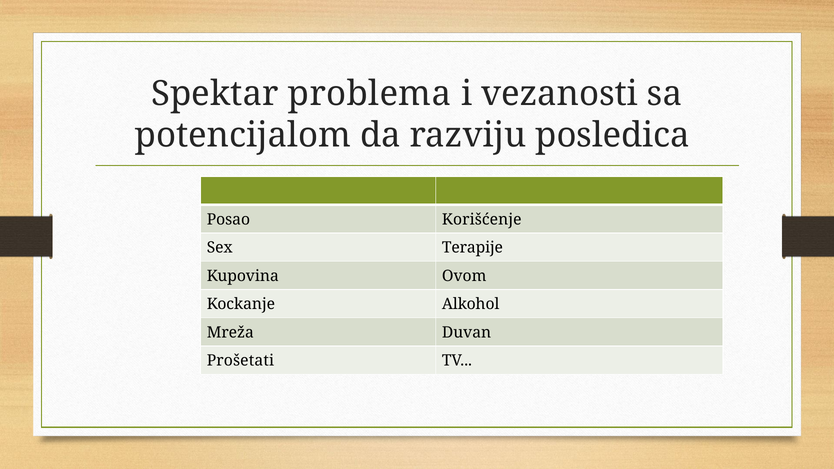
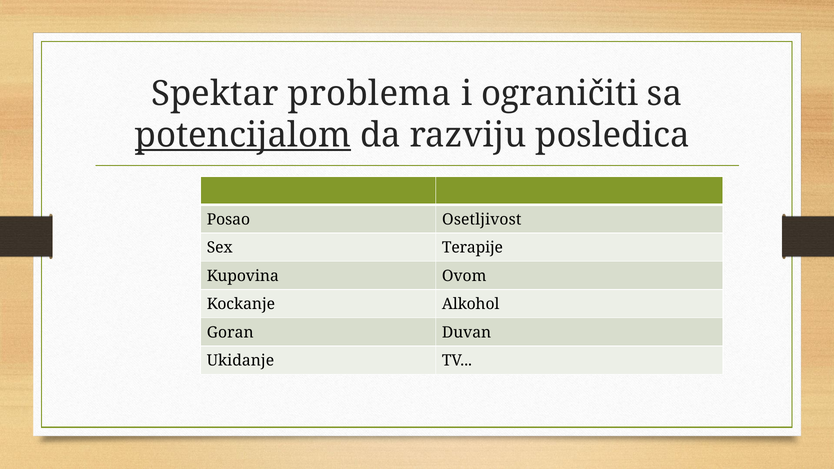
vezanosti: vezanosti -> ograničiti
potencijalom underline: none -> present
Korišćenje: Korišćenje -> Osetljivost
Mreža: Mreža -> Goran
Prošetati: Prošetati -> Ukidanje
